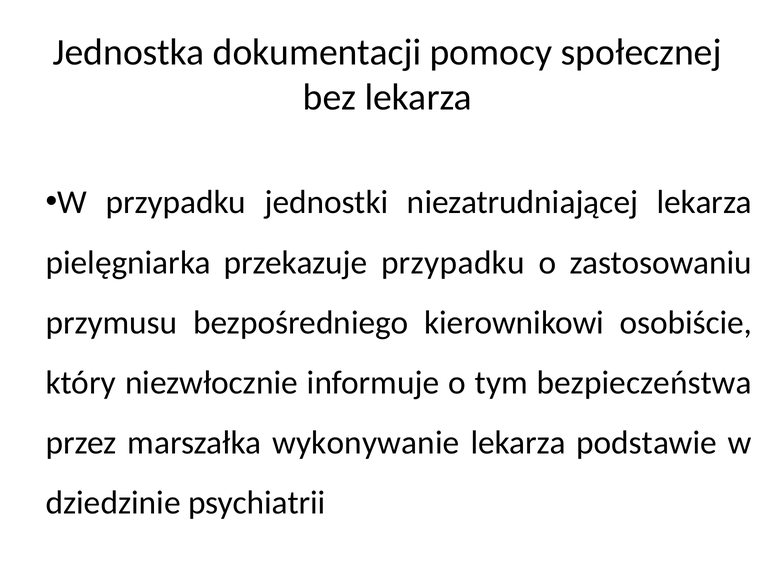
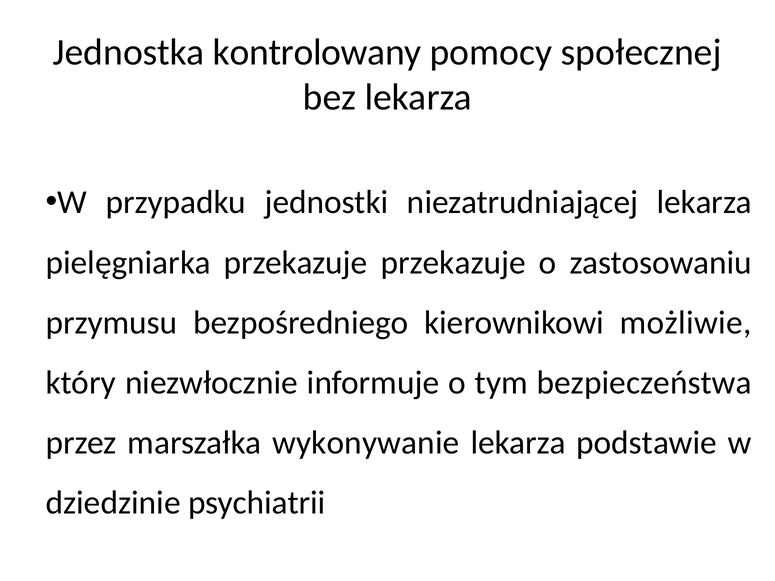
dokumentacji: dokumentacji -> kontrolowany
przekazuje przypadku: przypadku -> przekazuje
osobiście: osobiście -> możliwie
